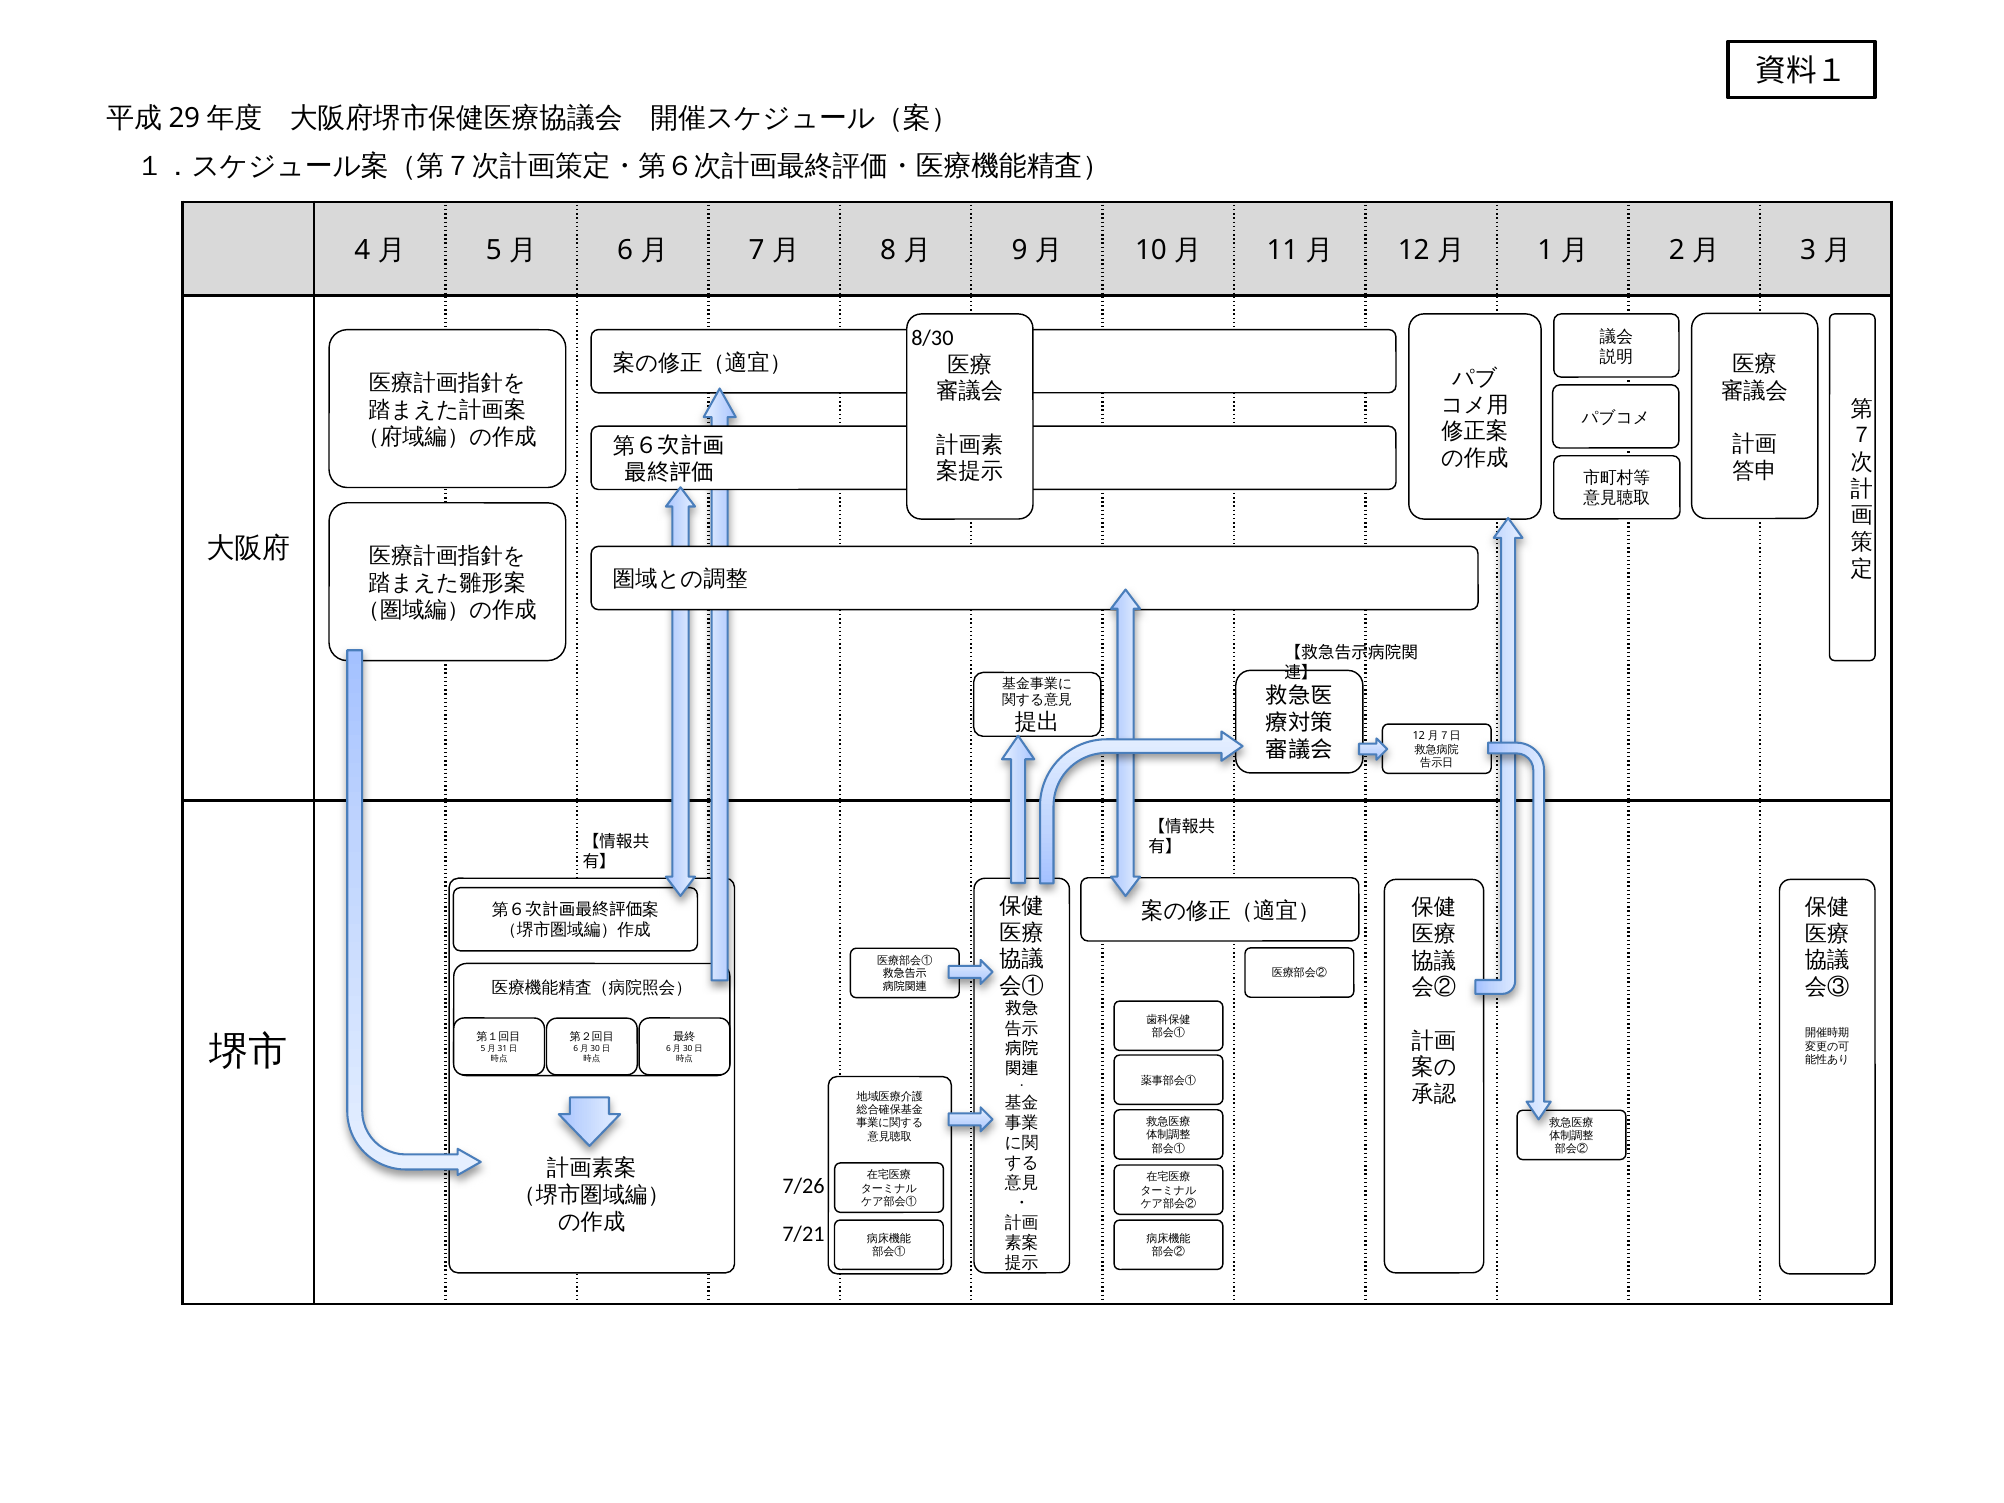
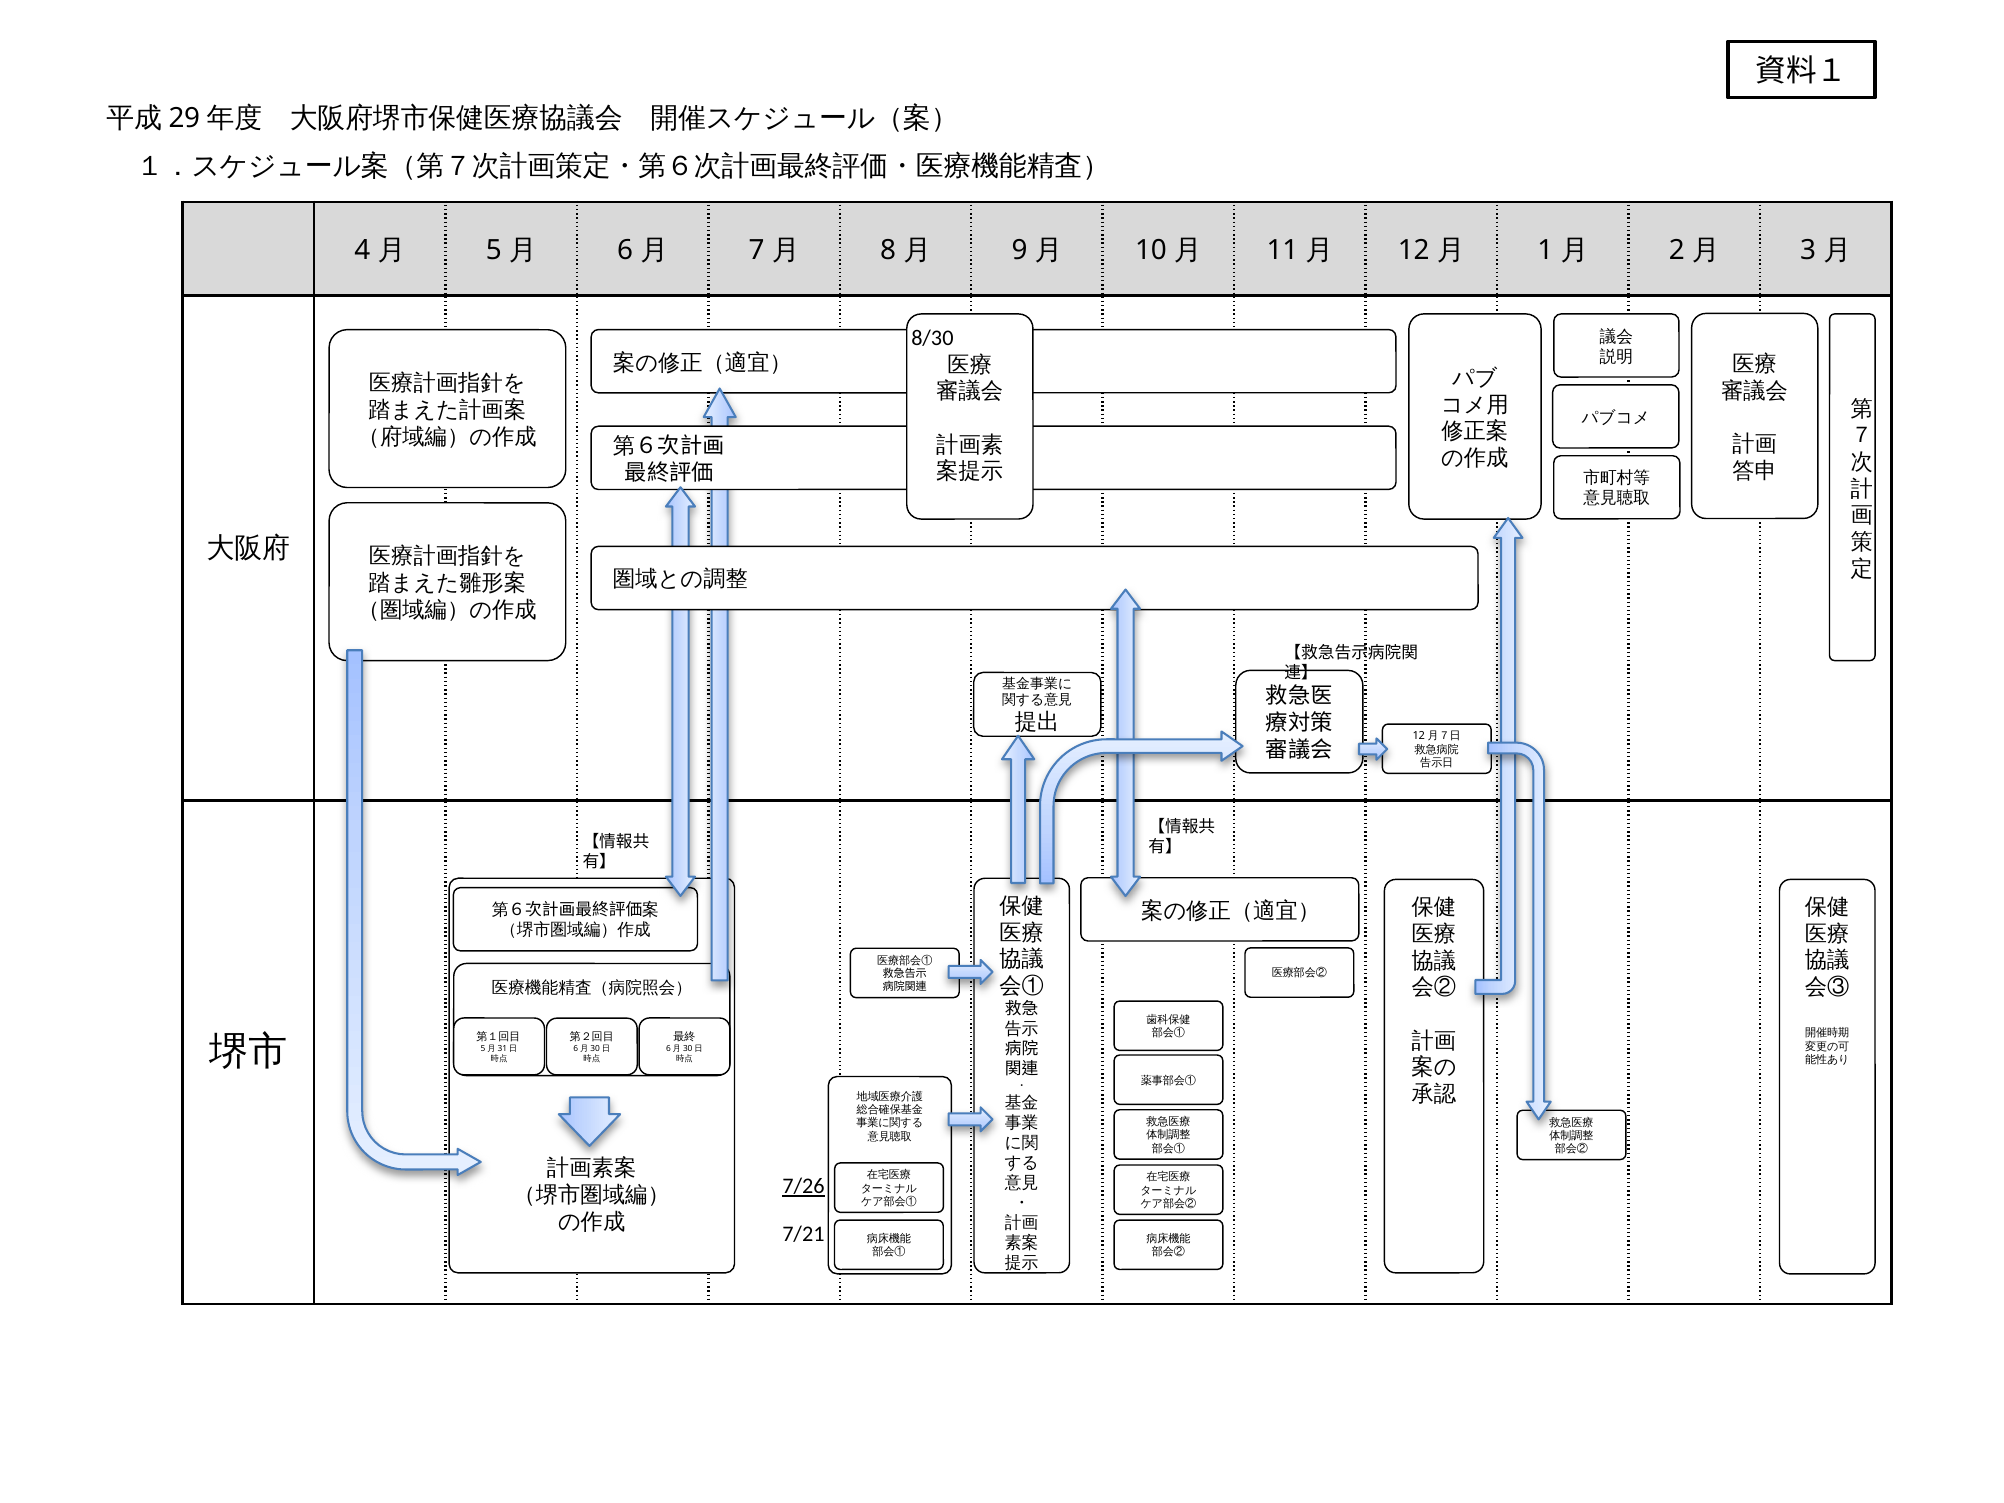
7/26 underline: none -> present
